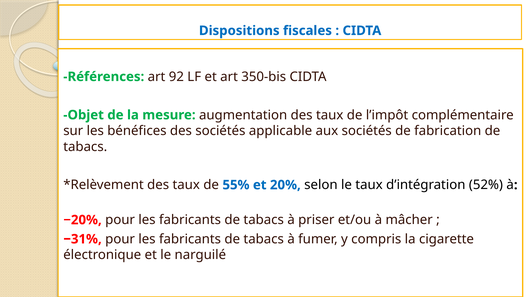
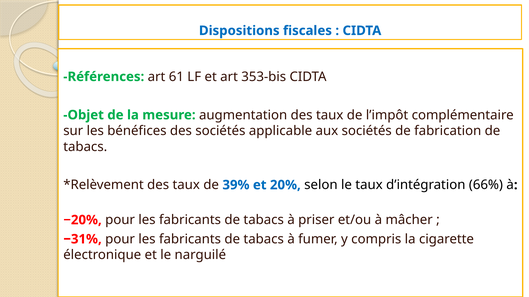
92: 92 -> 61
350-bis: 350-bis -> 353-bis
55%: 55% -> 39%
52%: 52% -> 66%
